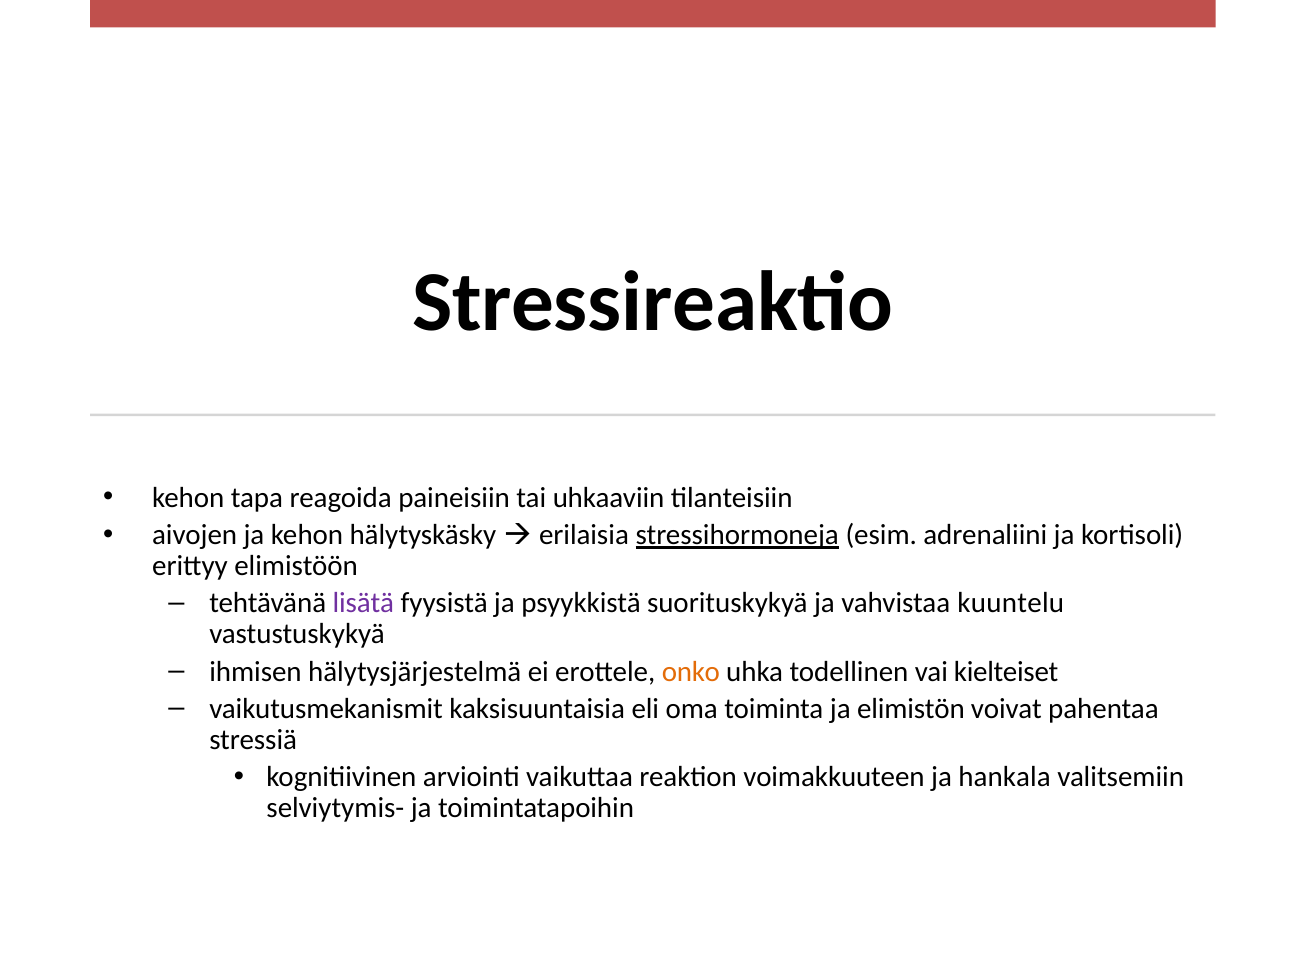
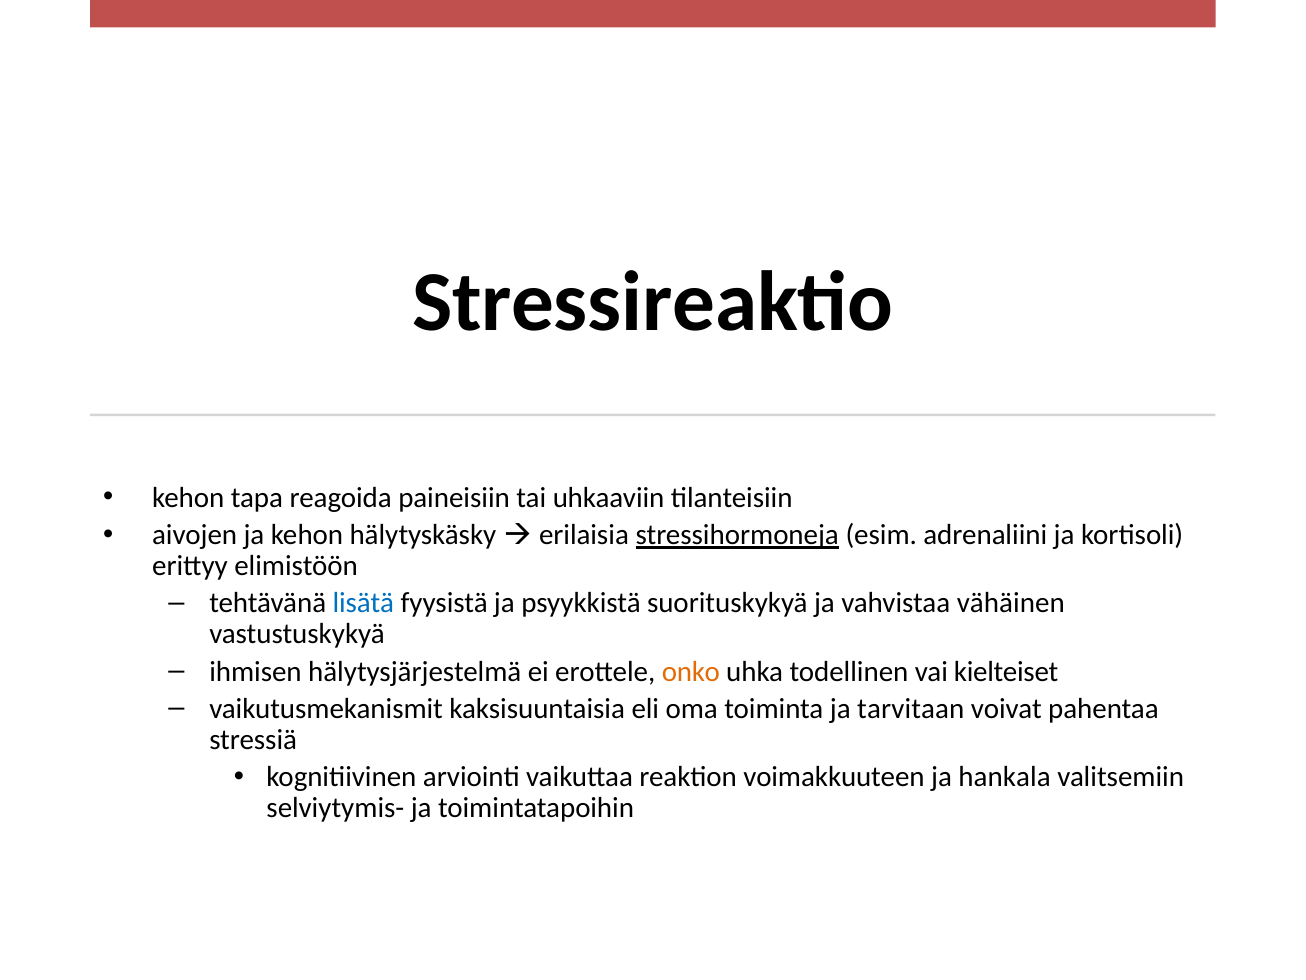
lisätä colour: purple -> blue
kuuntelu: kuuntelu -> vähäinen
elimistön: elimistön -> tarvitaan
